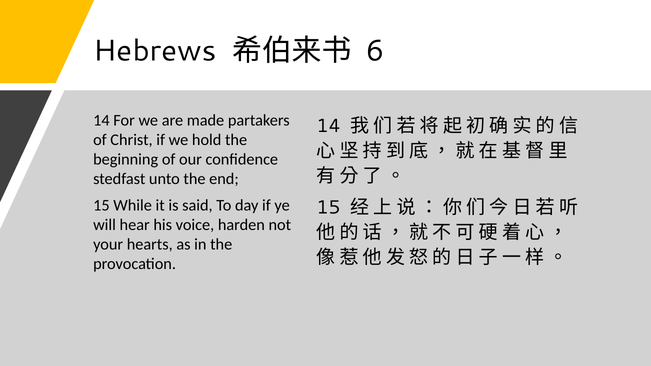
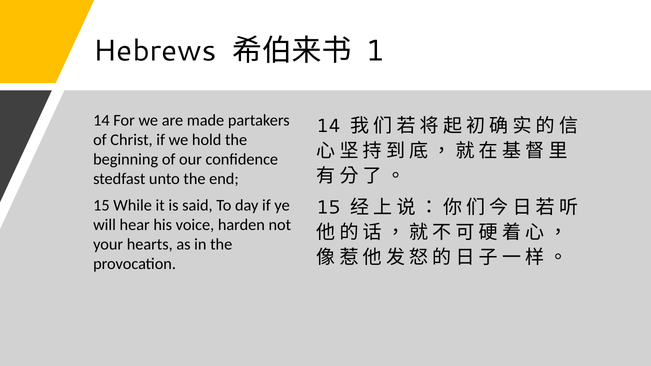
6: 6 -> 1
